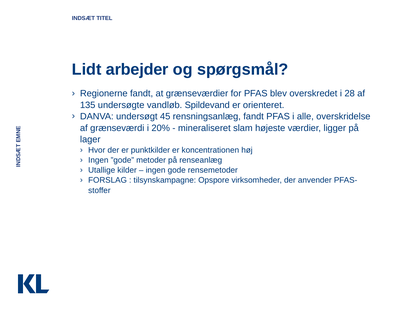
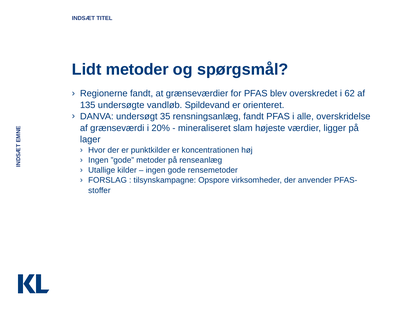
Lidt arbejder: arbejder -> metoder
28: 28 -> 62
45: 45 -> 35
